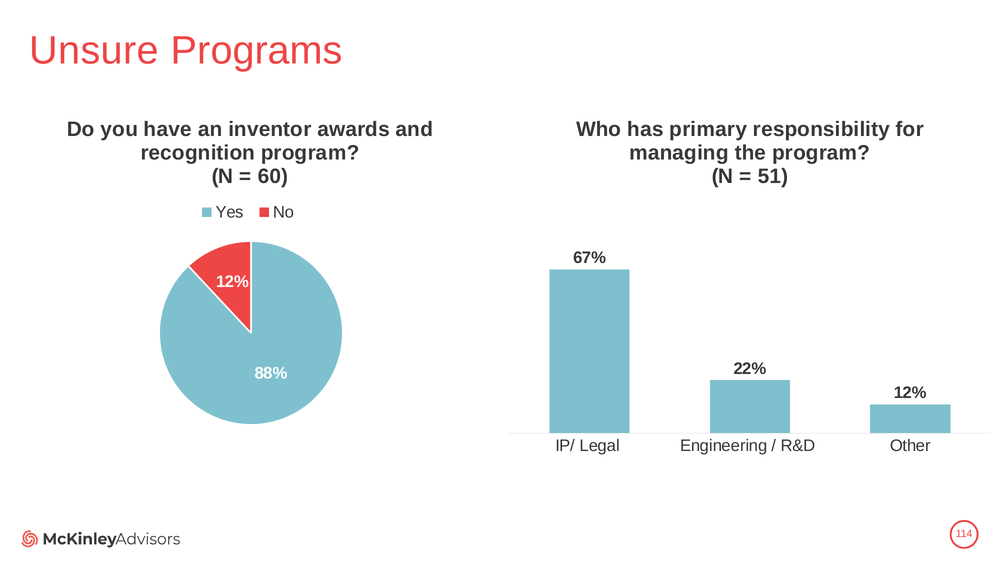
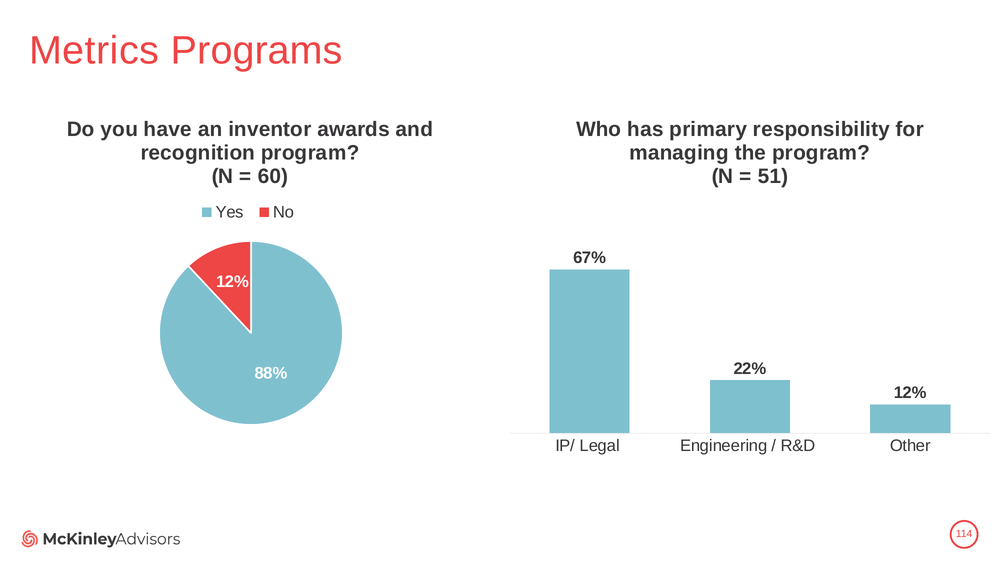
Unsure: Unsure -> Metrics
